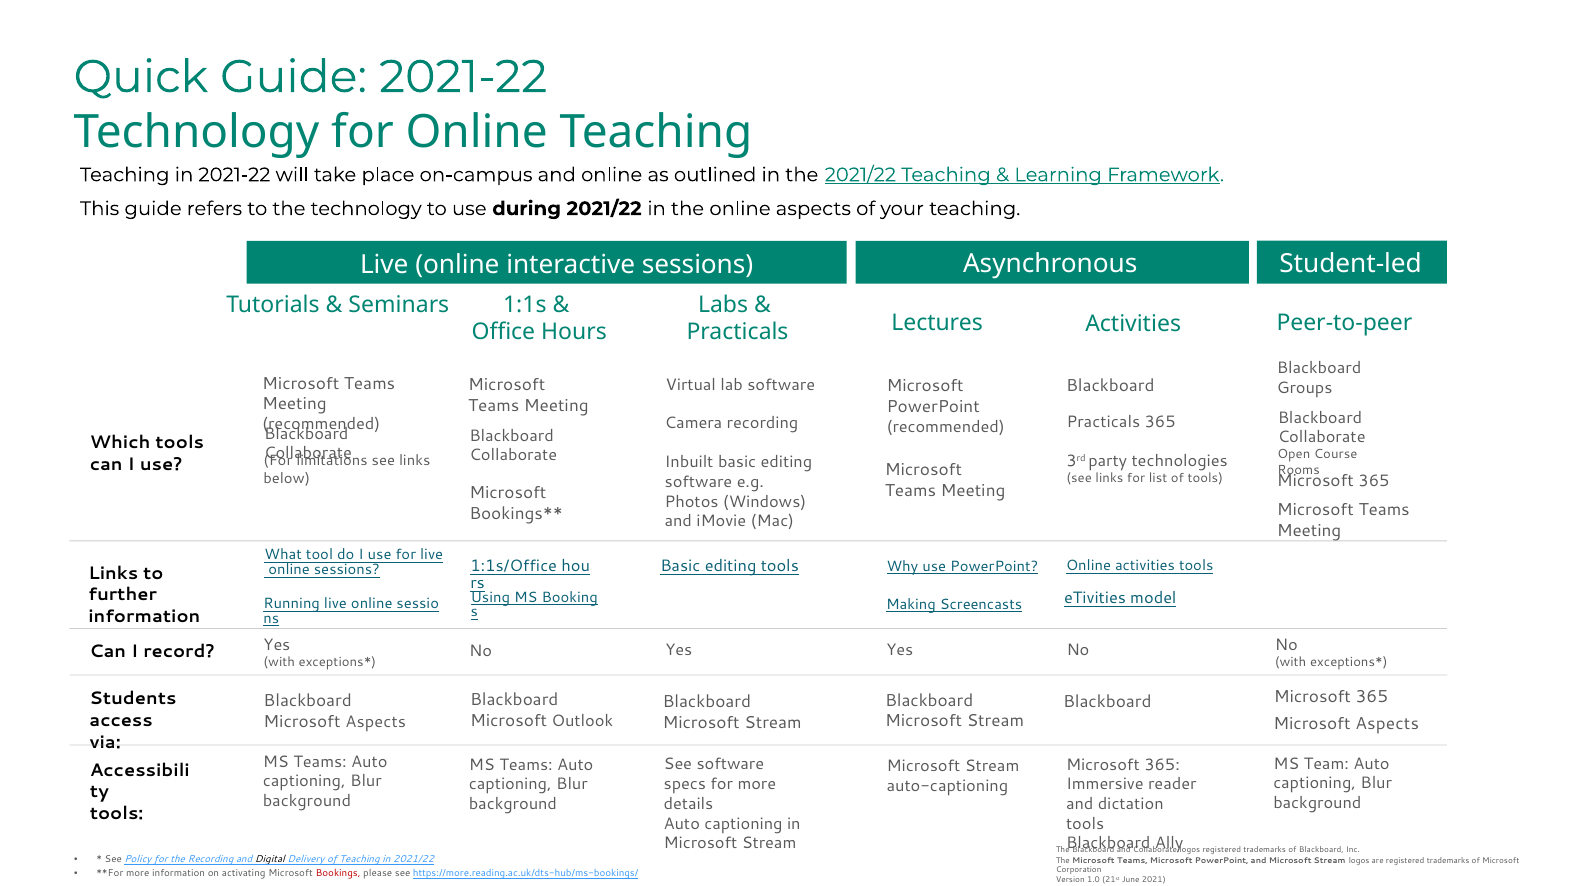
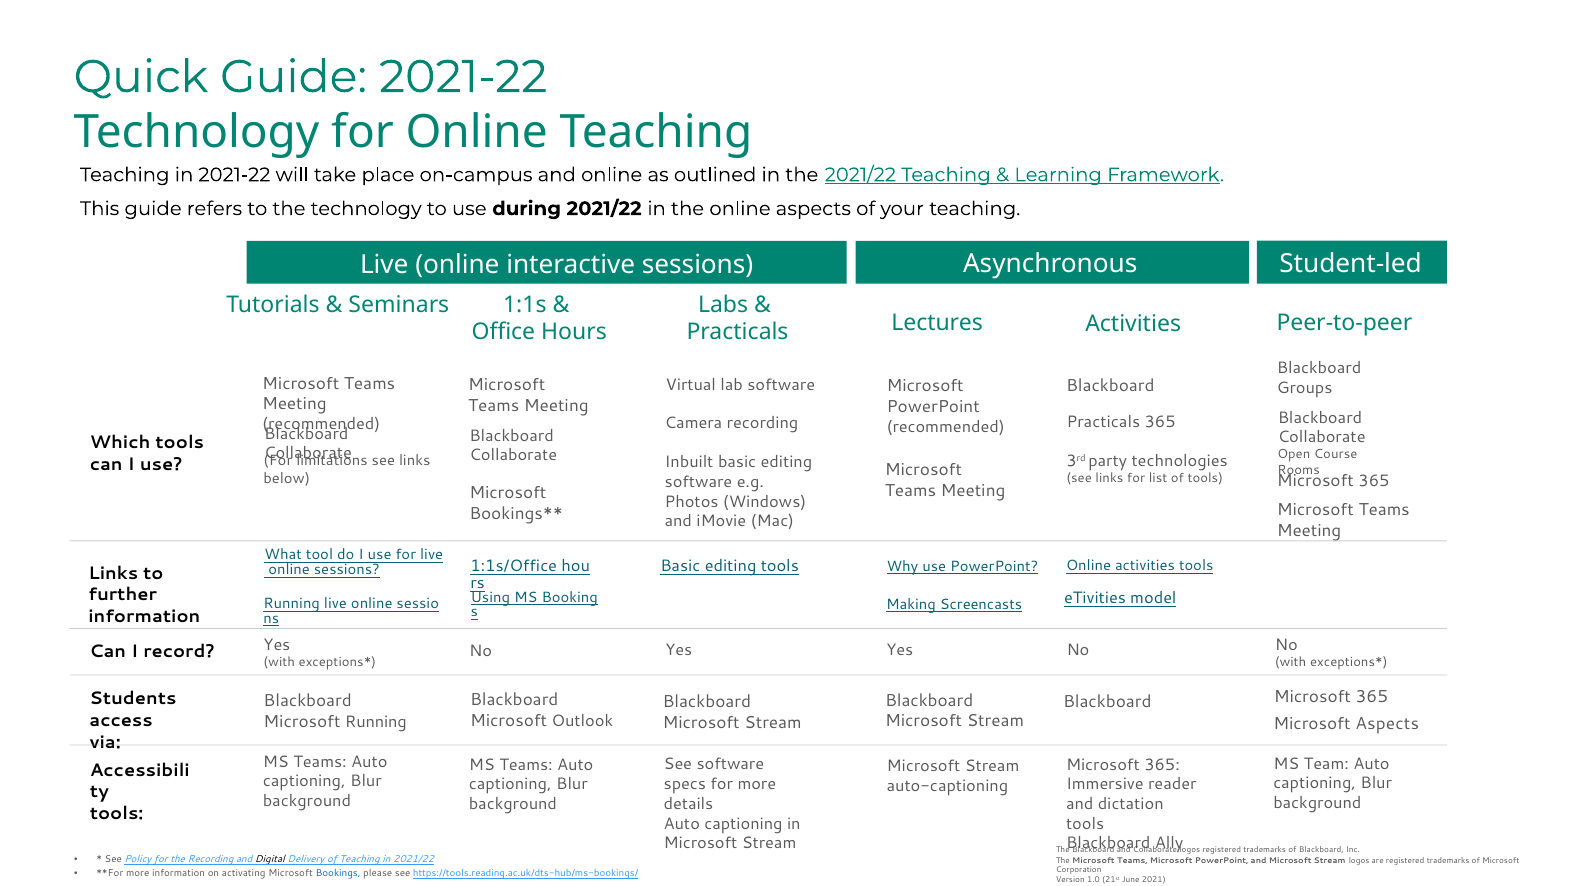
Aspects at (376, 722): Aspects -> Running
Bookings colour: red -> blue
https://more.reading.ac.uk/dts-hub/ms-bookings/: https://more.reading.ac.uk/dts-hub/ms-bookings/ -> https://tools.reading.ac.uk/dts-hub/ms-bookings/
